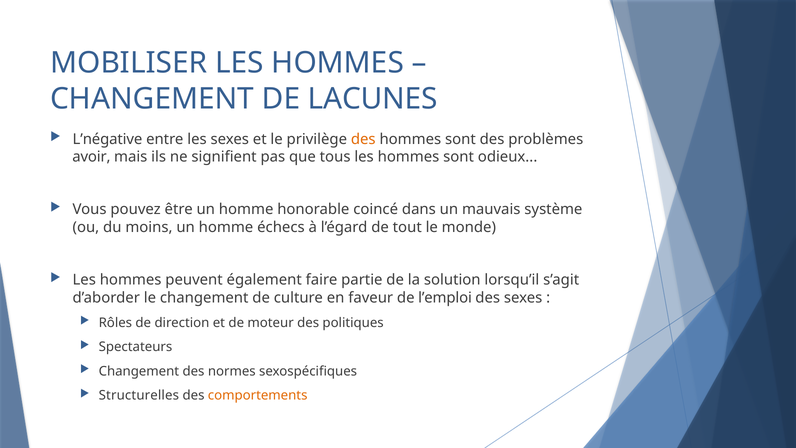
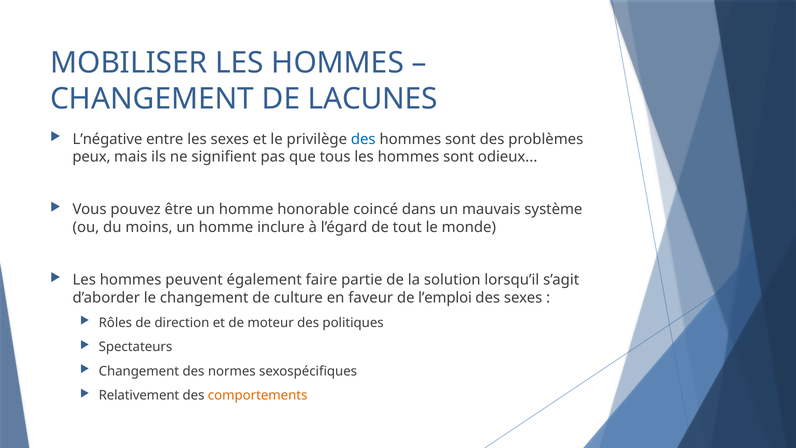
des at (363, 139) colour: orange -> blue
avoir: avoir -> peux
échecs: échecs -> inclure
Structurelles: Structurelles -> Relativement
